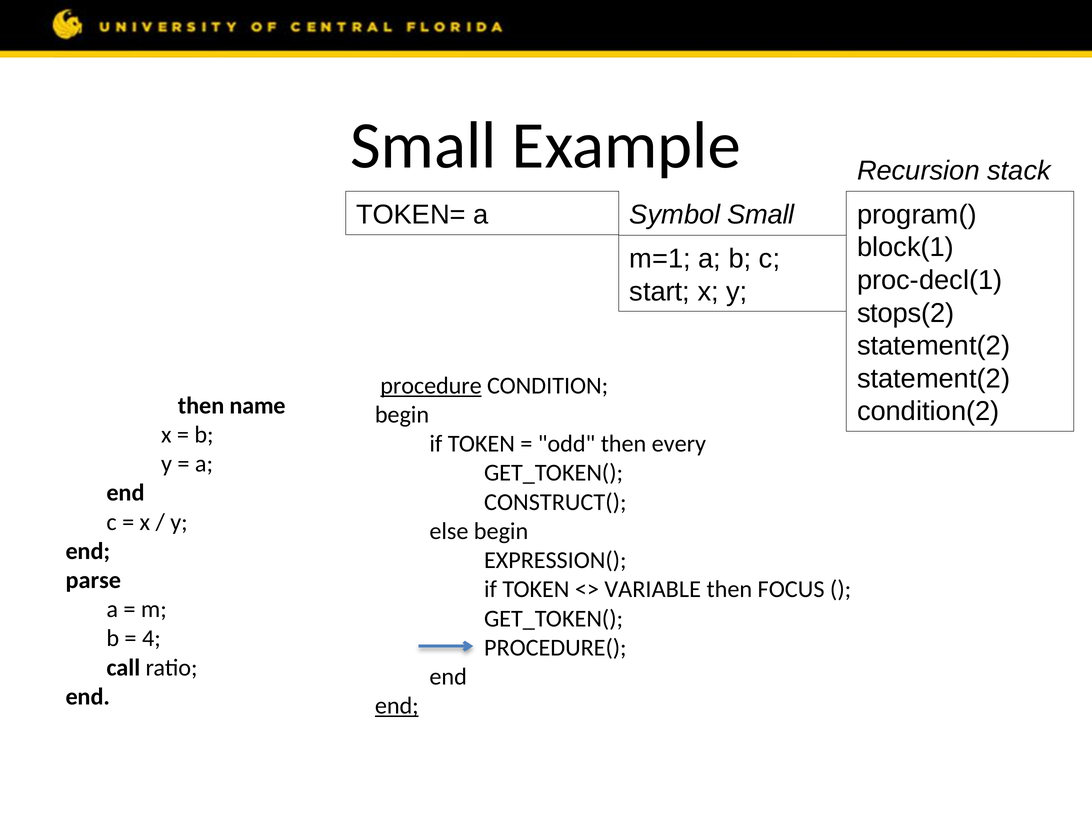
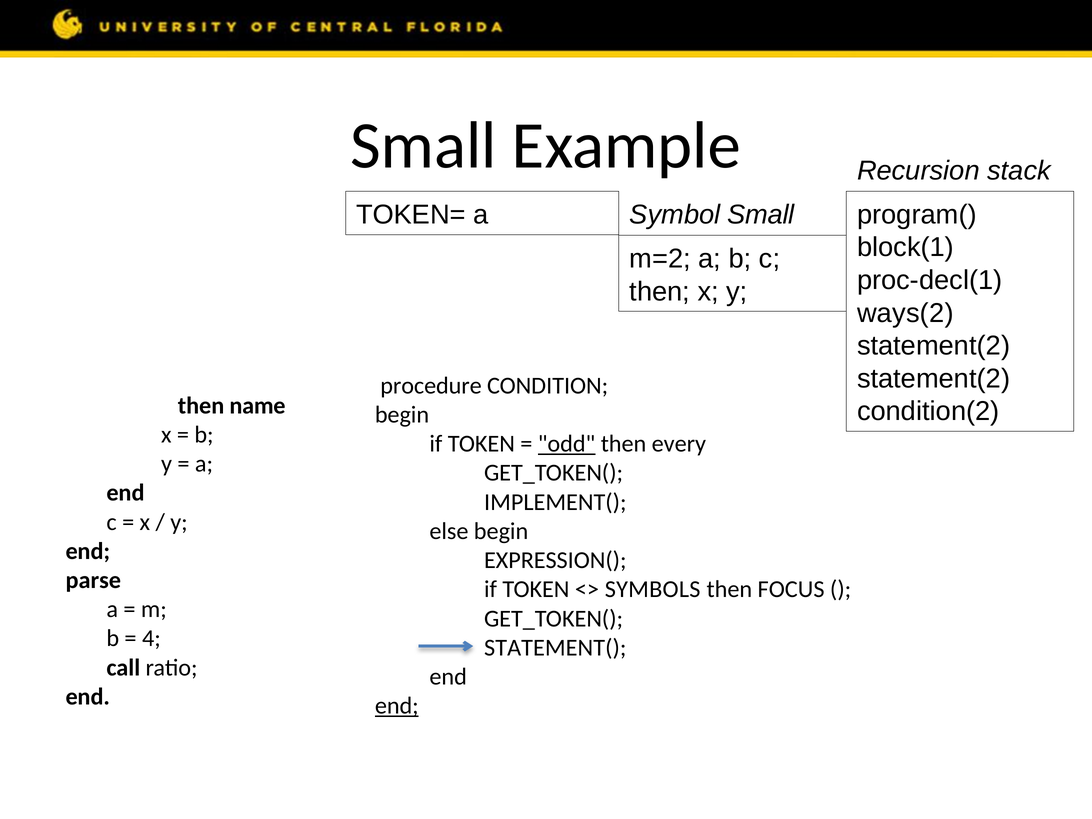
m=1: m=1 -> m=2
start at (660, 292): start -> then
stops(2: stops(2 -> ways(2
procedure at (431, 386) underline: present -> none
odd underline: none -> present
CONSTRUCT(: CONSTRUCT( -> IMPLEMENT(
VARIABLE: VARIABLE -> SYMBOLS
PROCEDURE(: PROCEDURE( -> STATEMENT(
